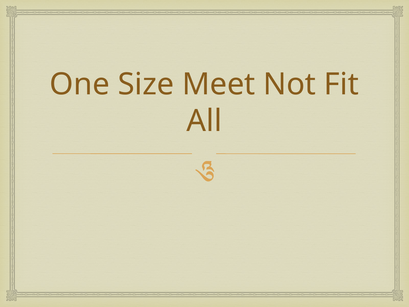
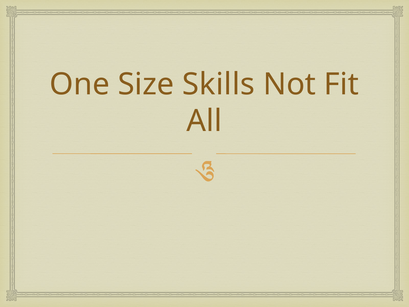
Meet: Meet -> Skills
